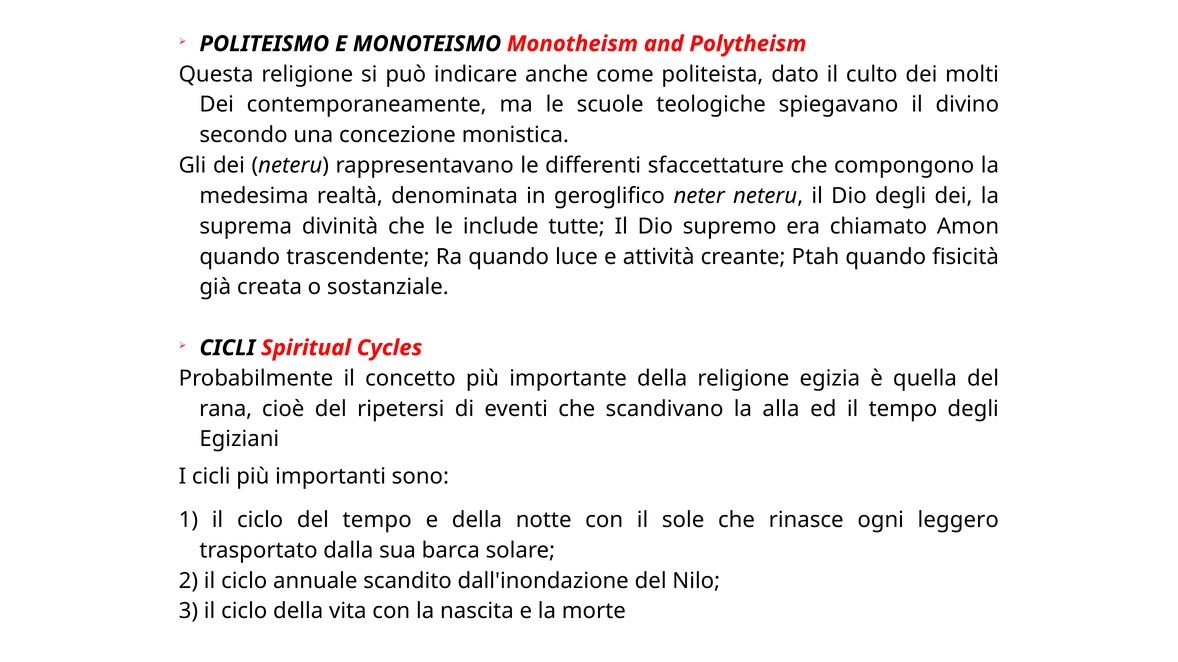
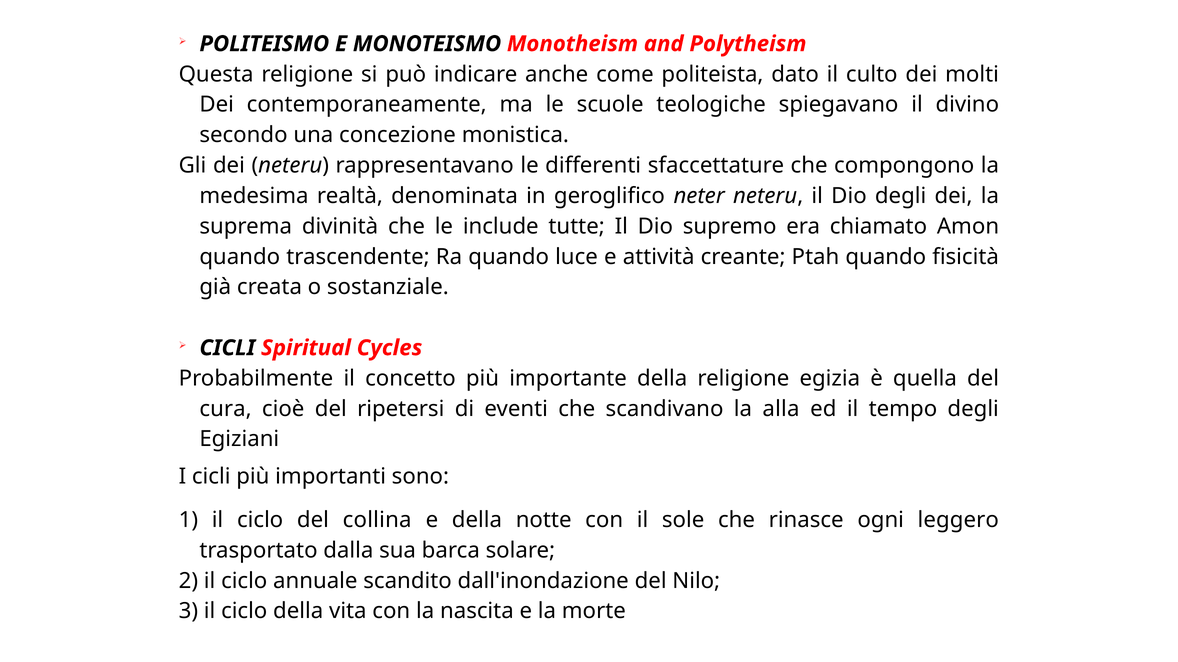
rana: rana -> cura
del tempo: tempo -> collina
